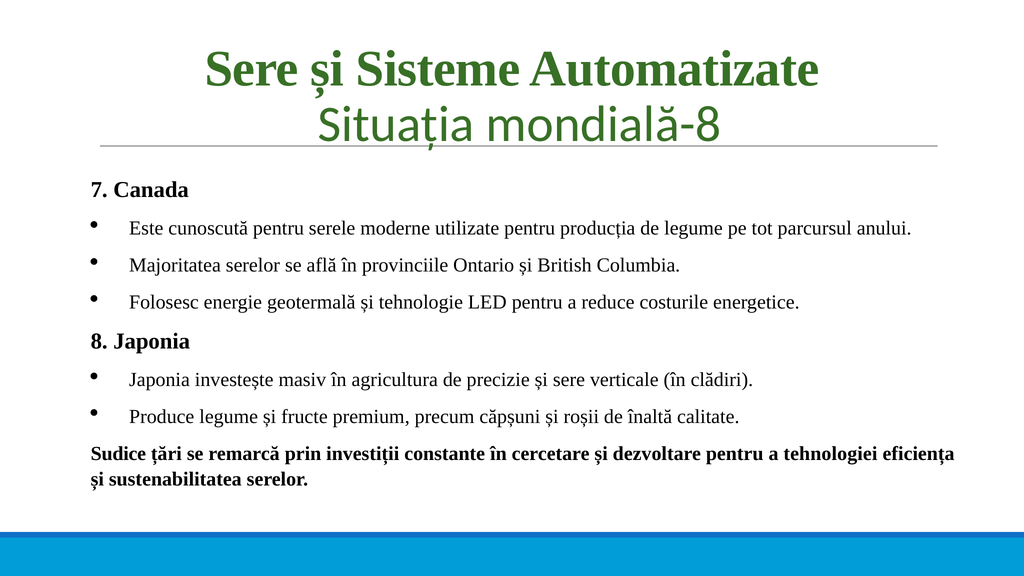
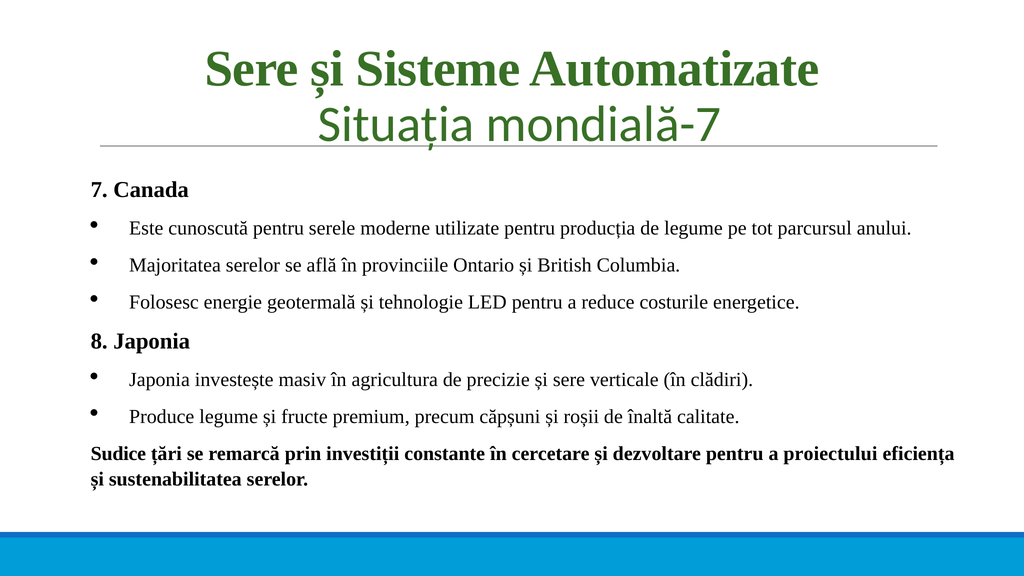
mondială-8: mondială-8 -> mondială-7
tehnologiei: tehnologiei -> proiectului
